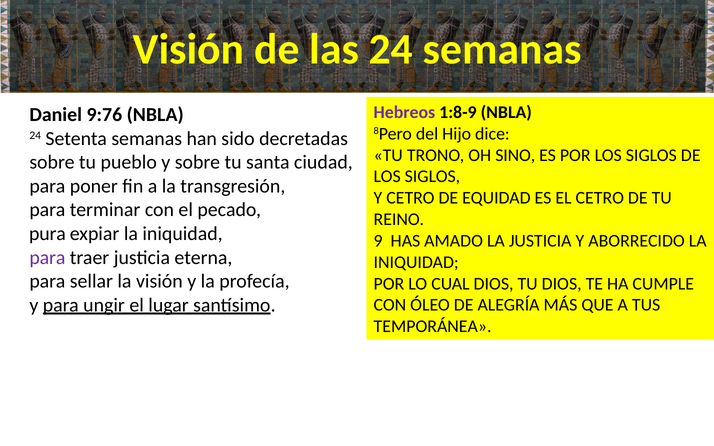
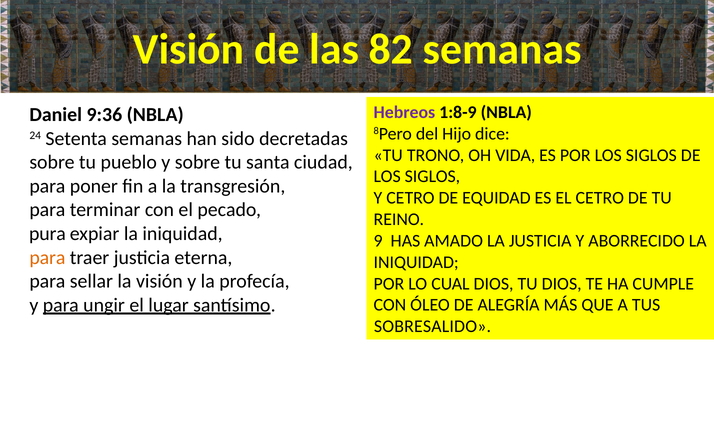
las 24: 24 -> 82
9:76: 9:76 -> 9:36
SINO: SINO -> VIDA
para at (47, 258) colour: purple -> orange
TEMPORÁNEA: TEMPORÁNEA -> SOBRESALIDO
